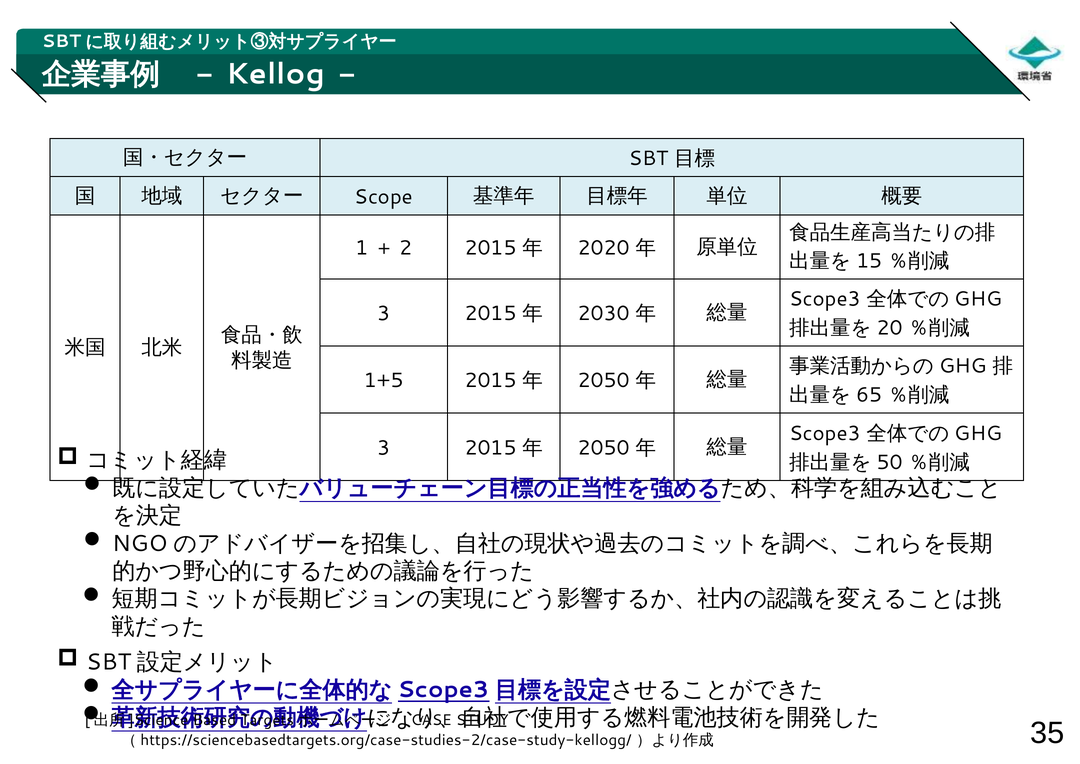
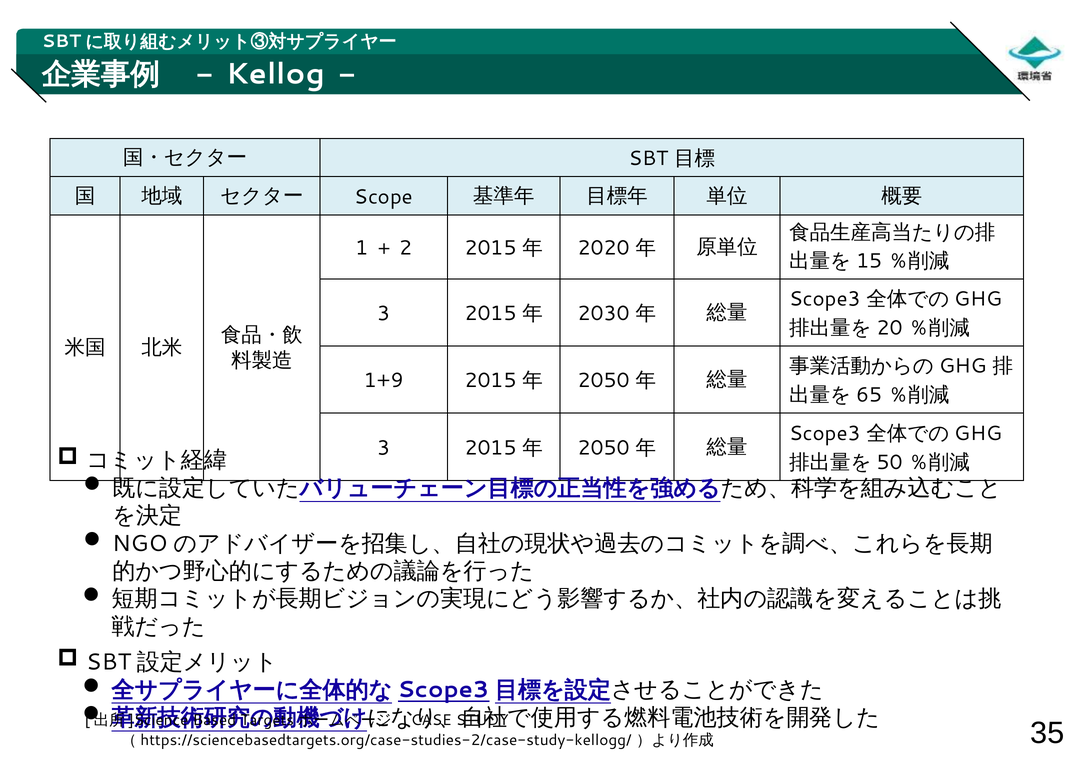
1+5: 1+5 -> 1+9
